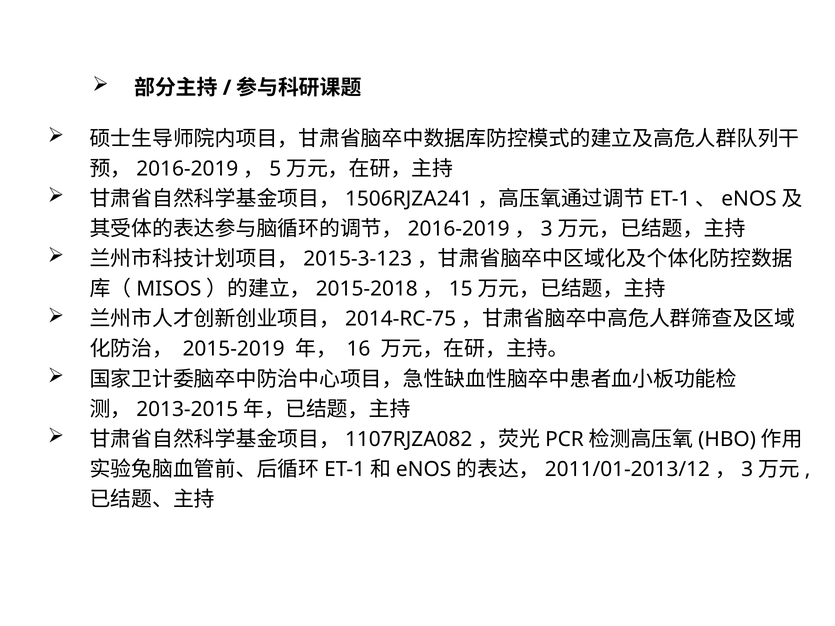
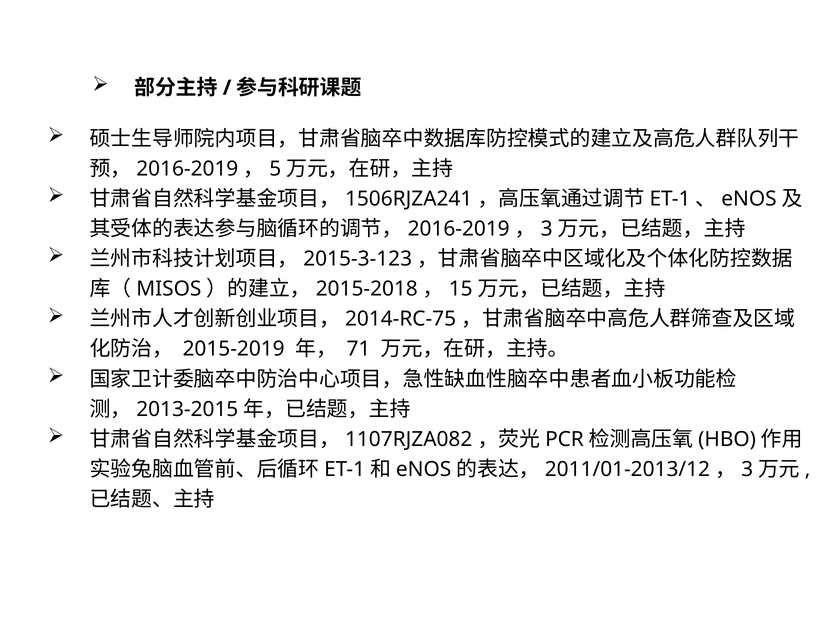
16: 16 -> 71
